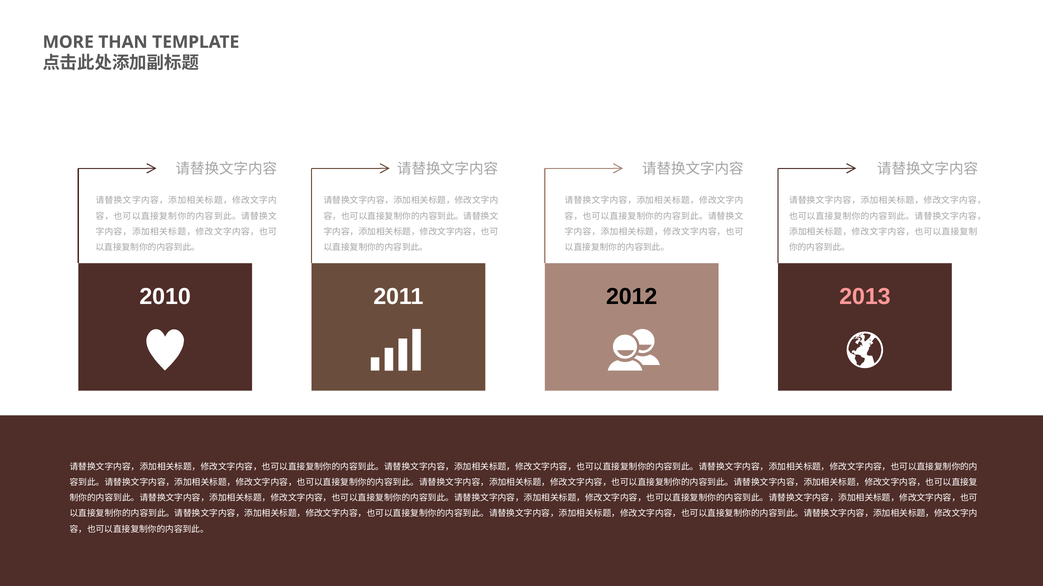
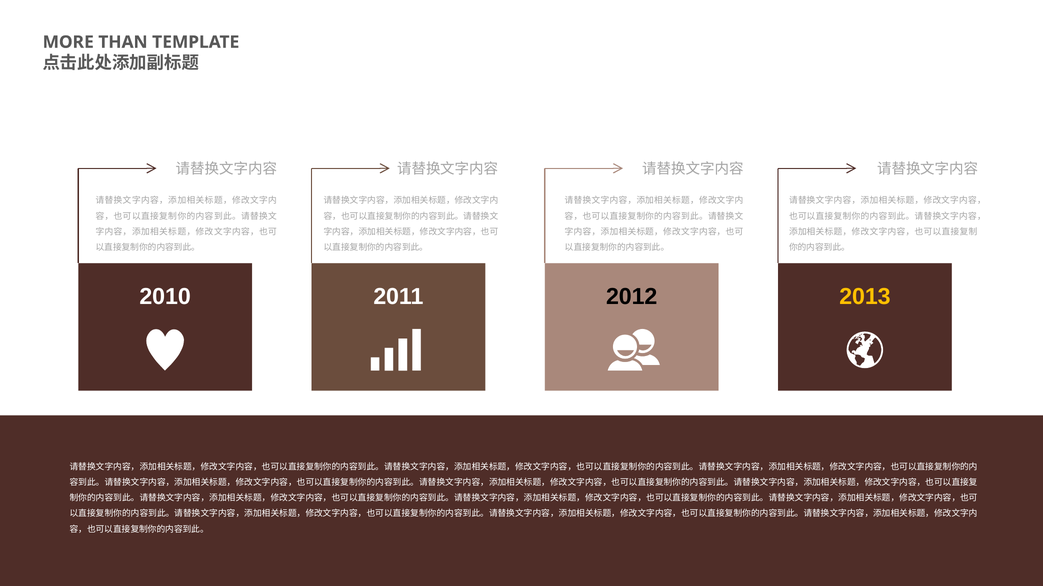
2013 colour: pink -> yellow
